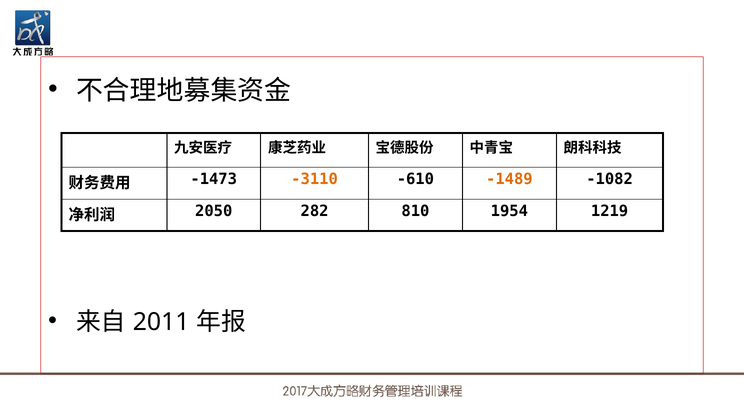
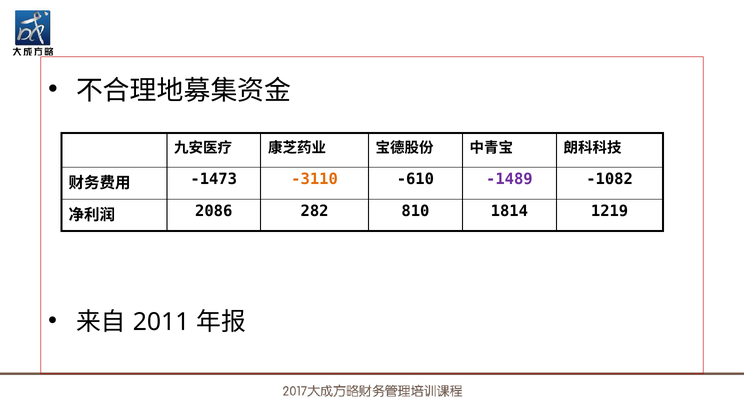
-1489 colour: orange -> purple
2050: 2050 -> 2086
1954: 1954 -> 1814
